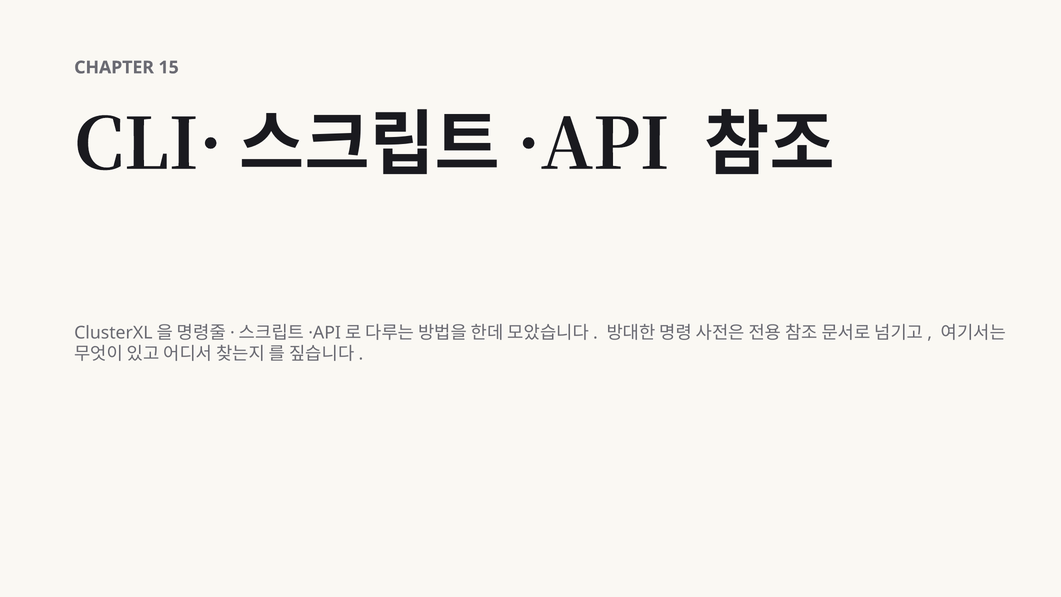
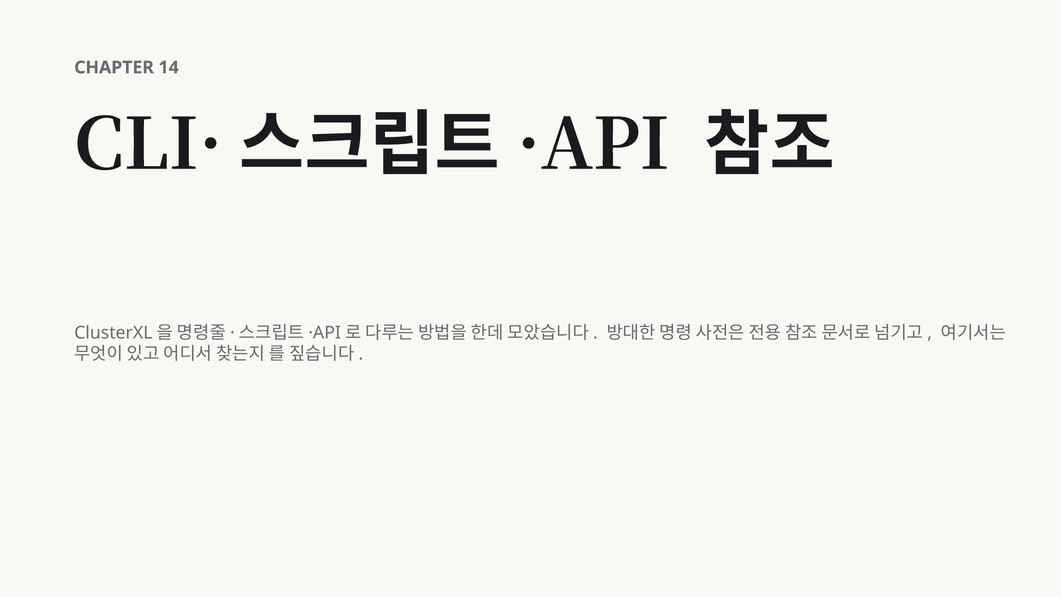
15: 15 -> 14
